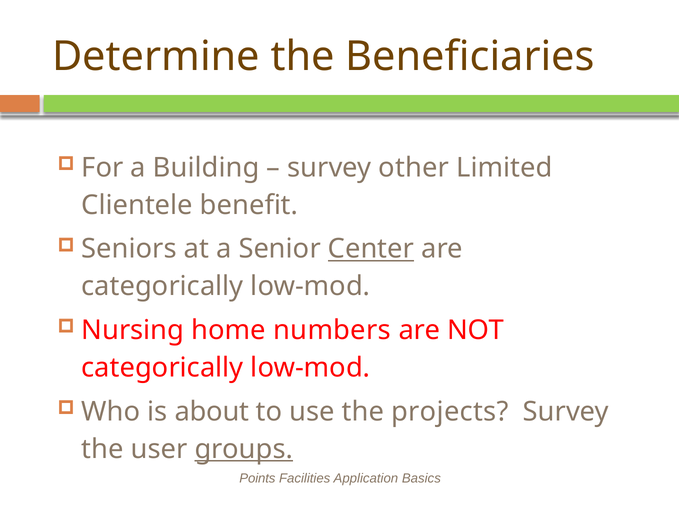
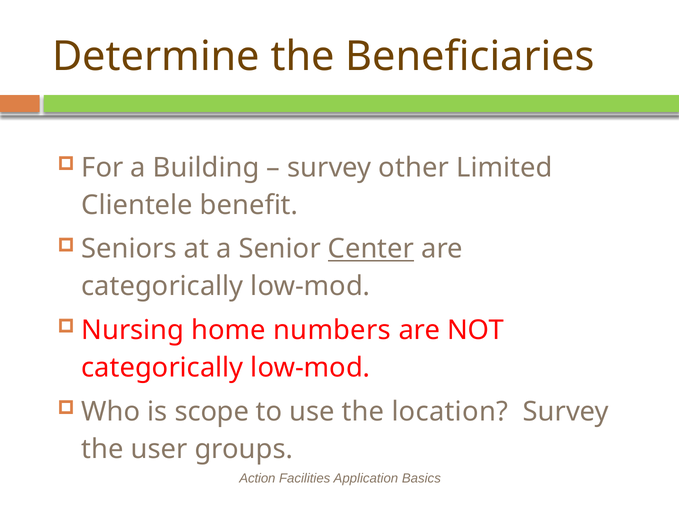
about: about -> scope
projects: projects -> location
groups underline: present -> none
Points: Points -> Action
